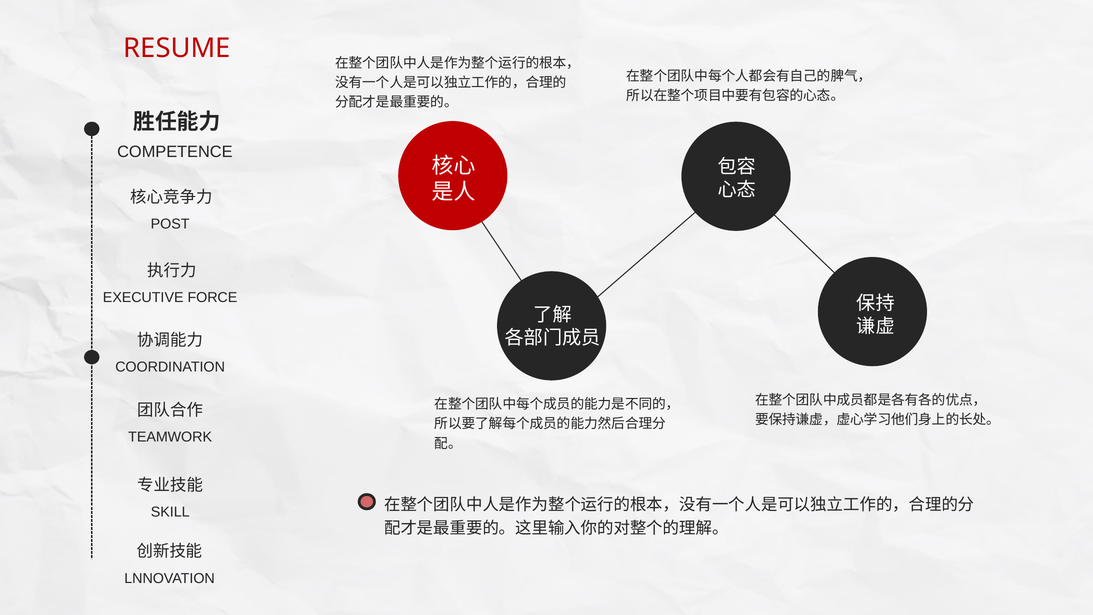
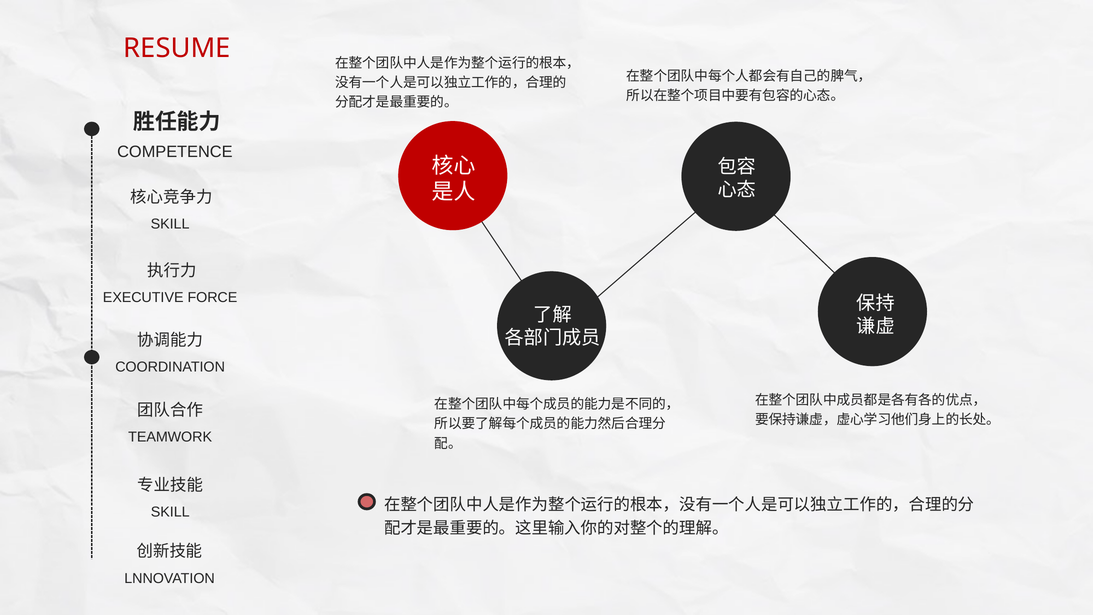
POST at (170, 224): POST -> SKILL
